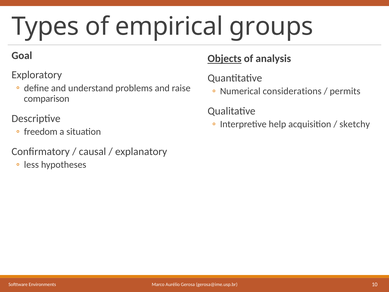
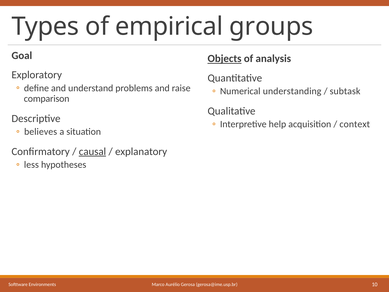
considerations: considerations -> understanding
permits: permits -> subtask
sketchy: sketchy -> context
freedom: freedom -> believes
causal underline: none -> present
